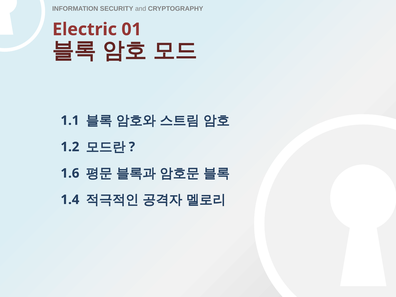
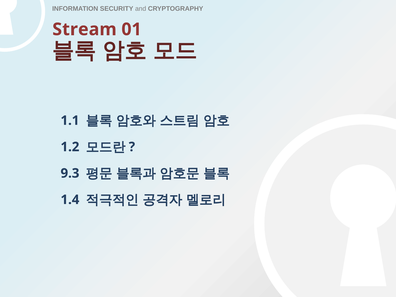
Electric: Electric -> Stream
1.6: 1.6 -> 9.3
